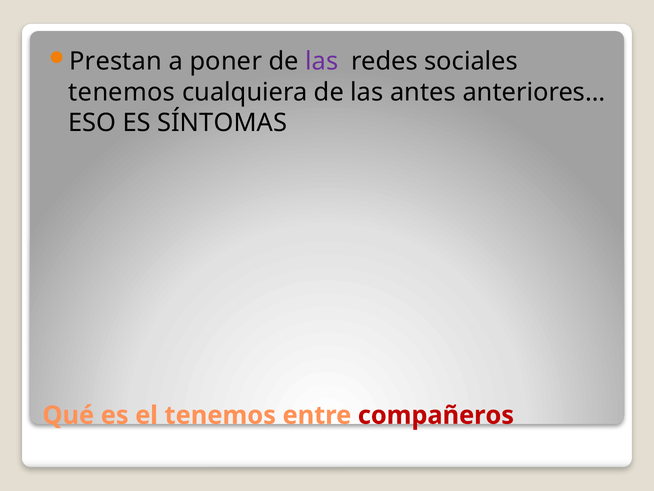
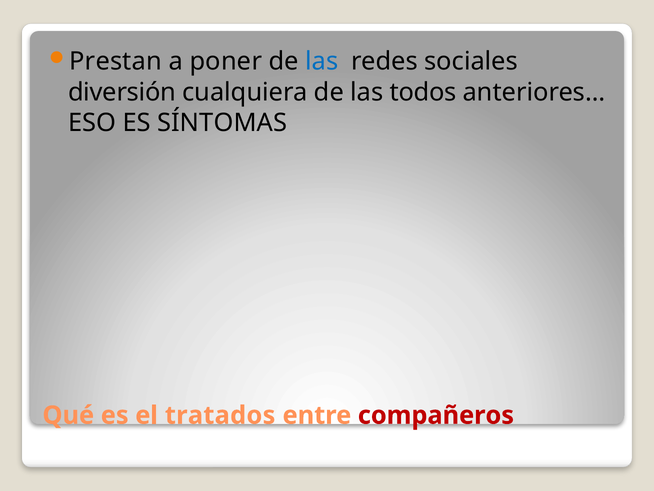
las at (322, 62) colour: purple -> blue
tenemos at (122, 92): tenemos -> diversión
antes: antes -> todos
el tenemos: tenemos -> tratados
